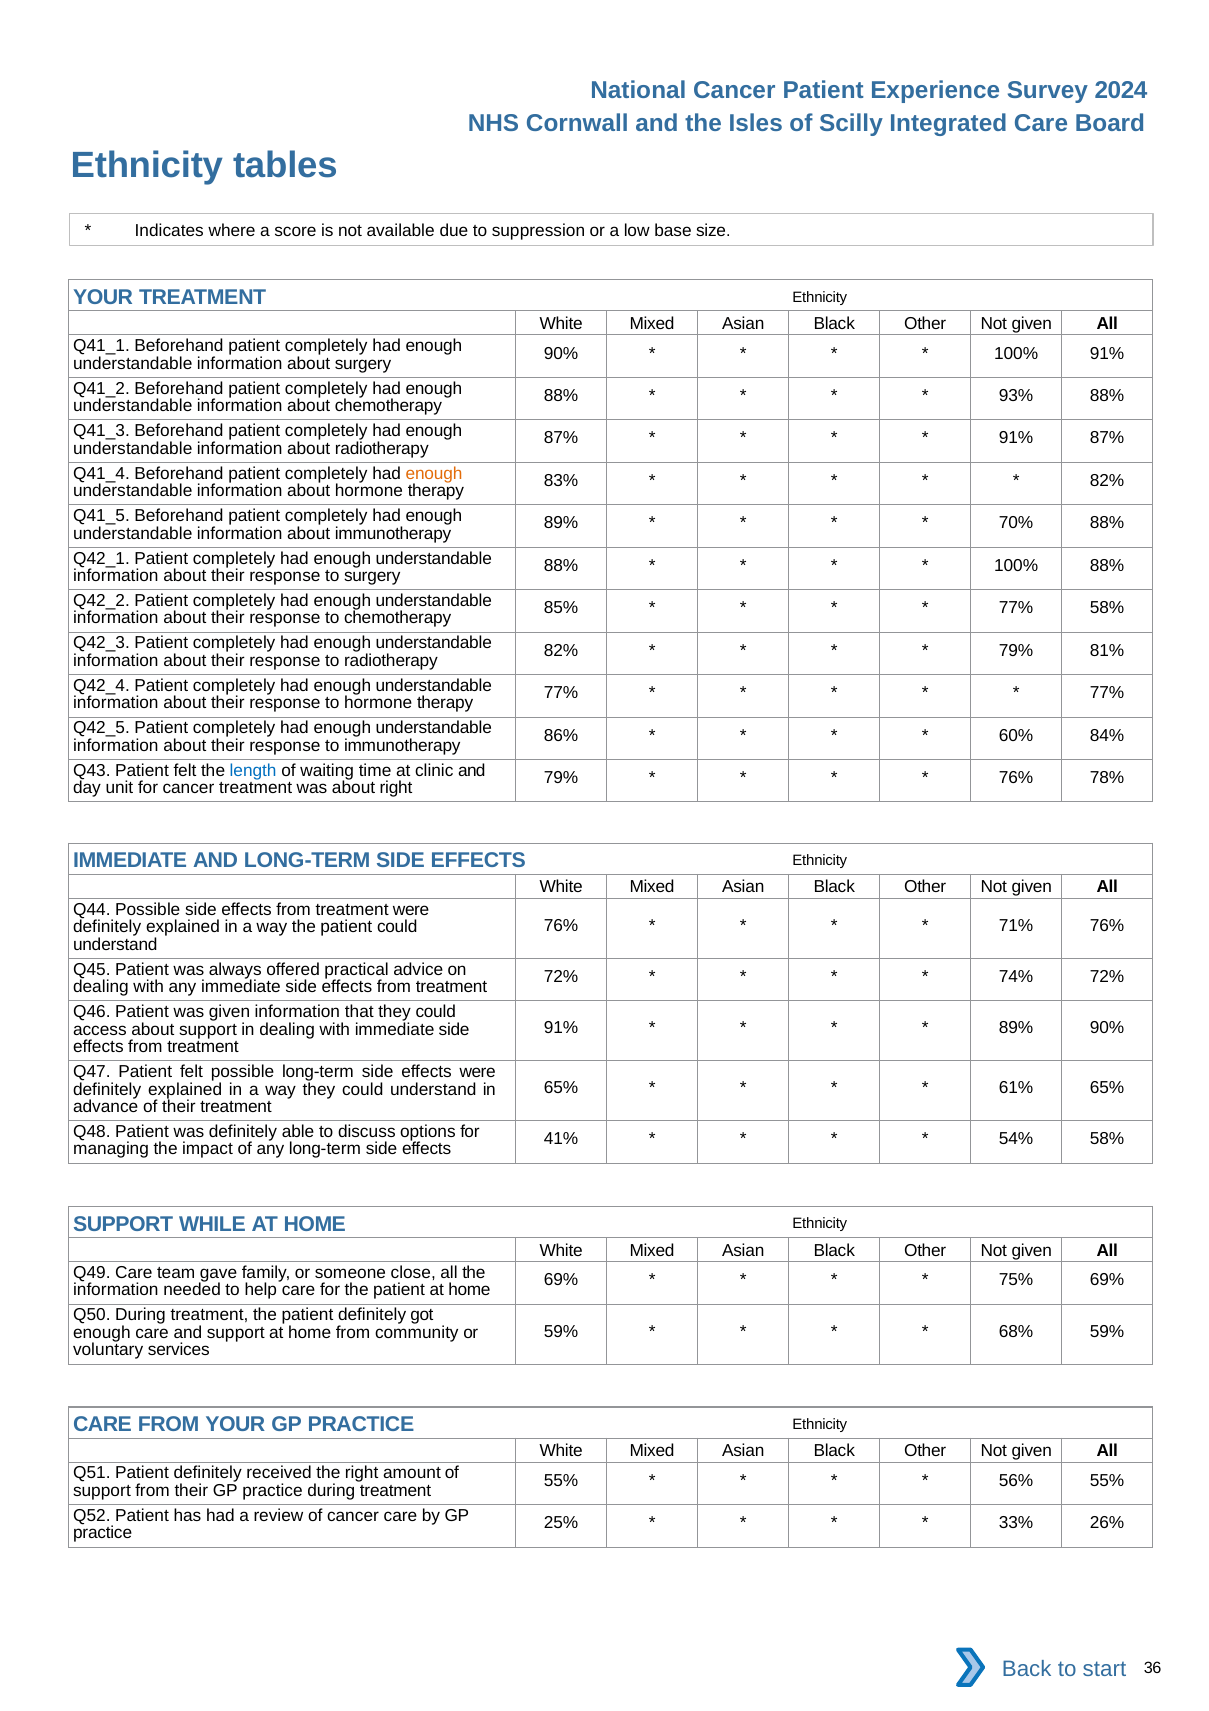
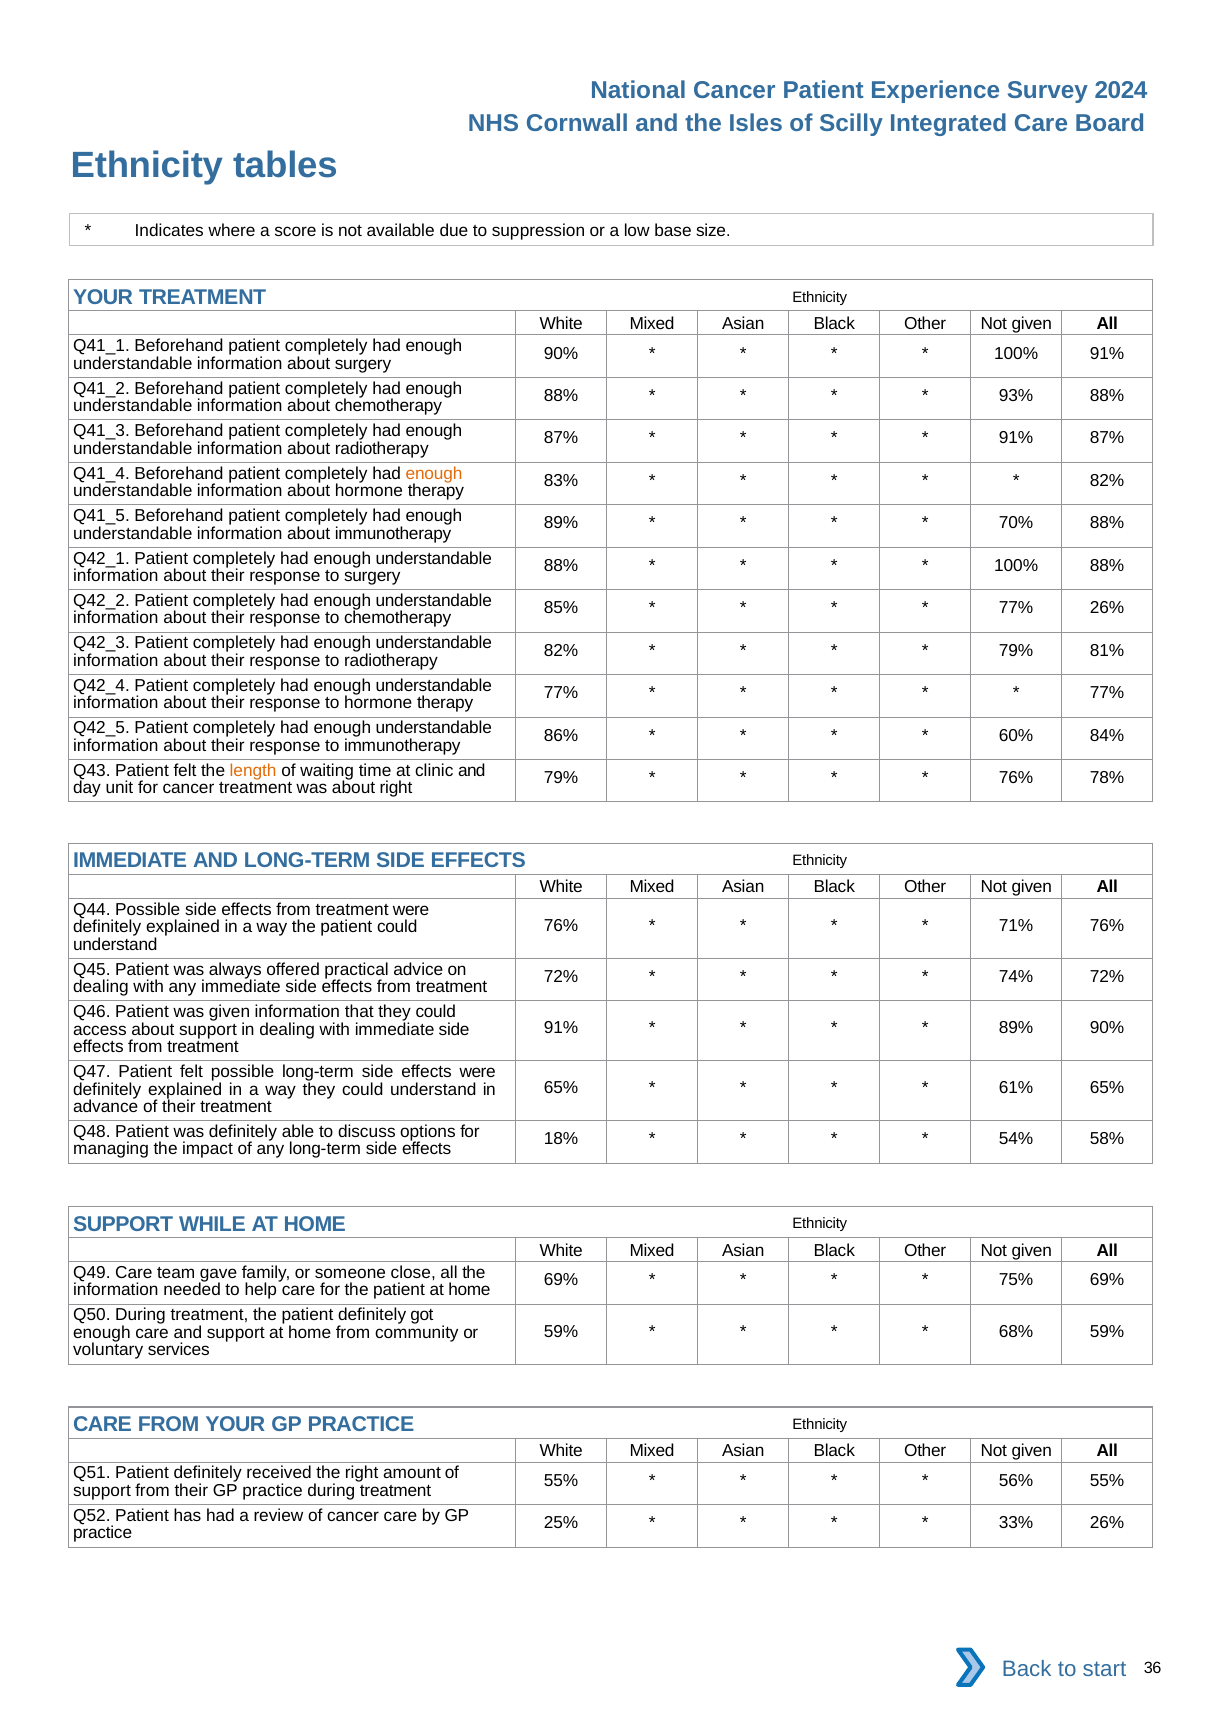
77% 58%: 58% -> 26%
length colour: blue -> orange
41%: 41% -> 18%
